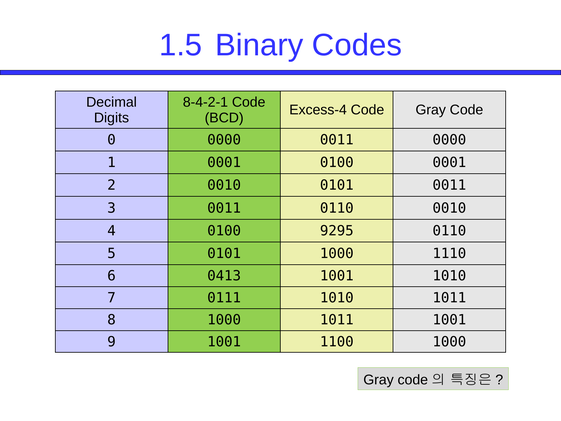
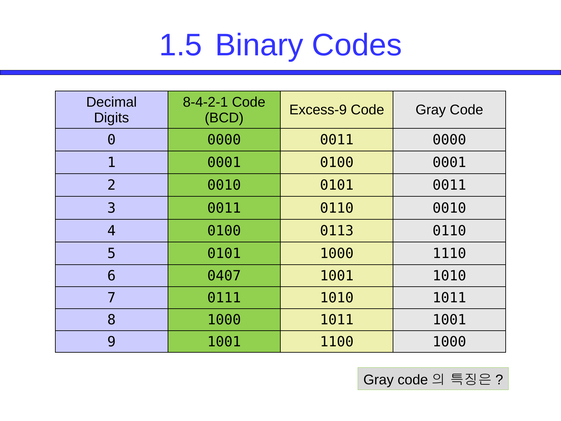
Excess-4: Excess-4 -> Excess-9
9295: 9295 -> 0113
0413: 0413 -> 0407
